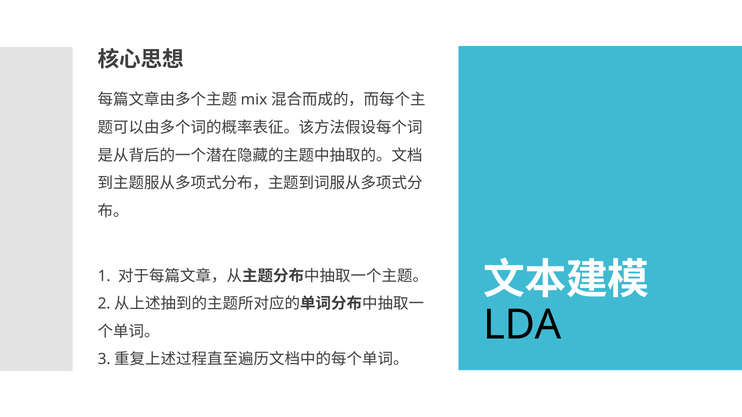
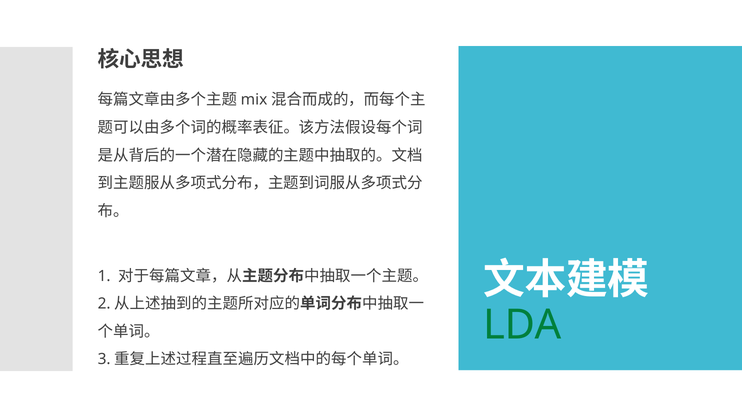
LDA colour: black -> green
